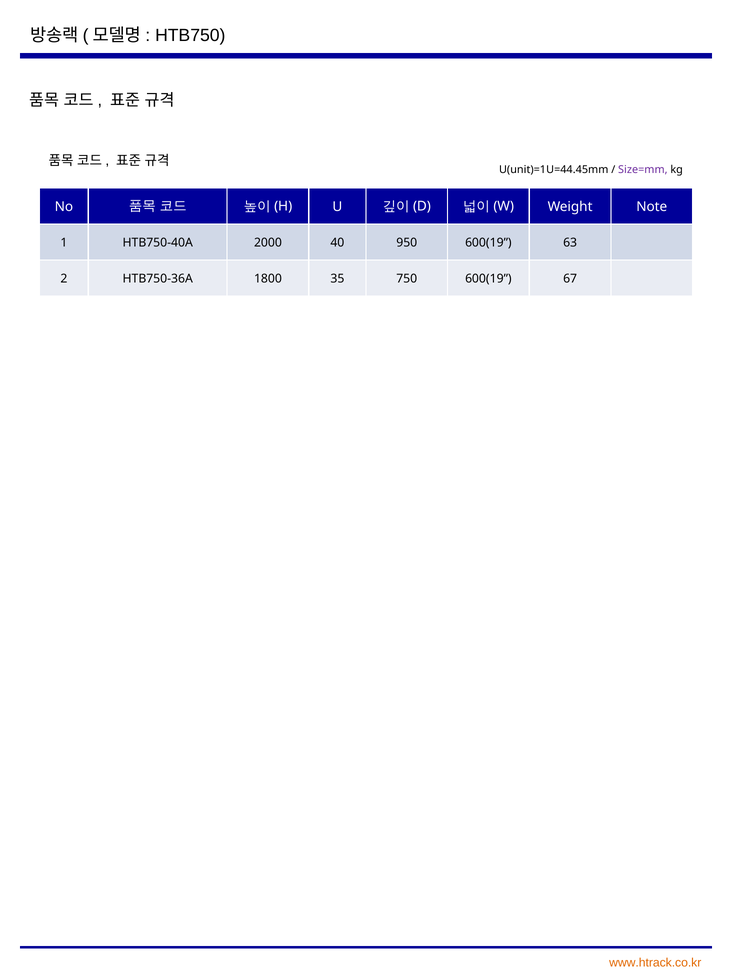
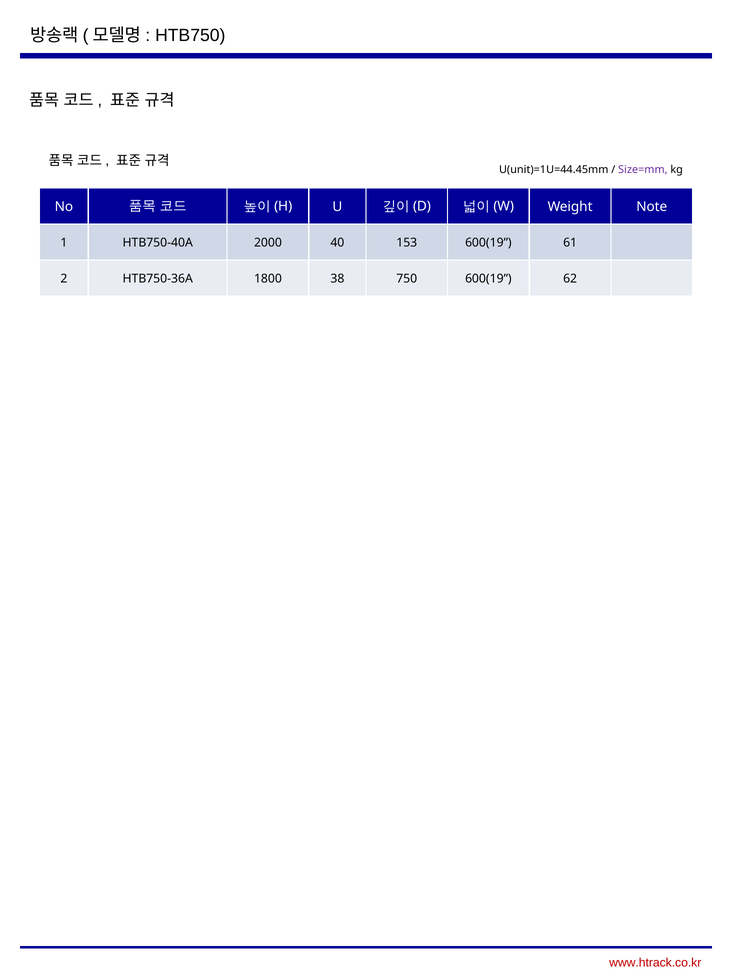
950: 950 -> 153
63: 63 -> 61
35: 35 -> 38
67: 67 -> 62
www.htrack.co.kr colour: orange -> red
